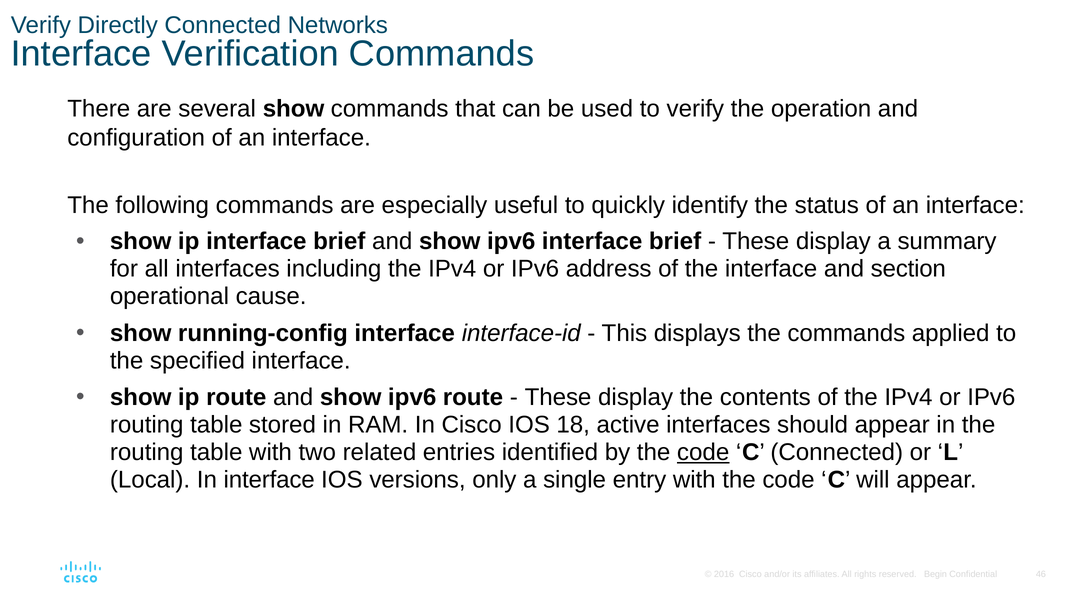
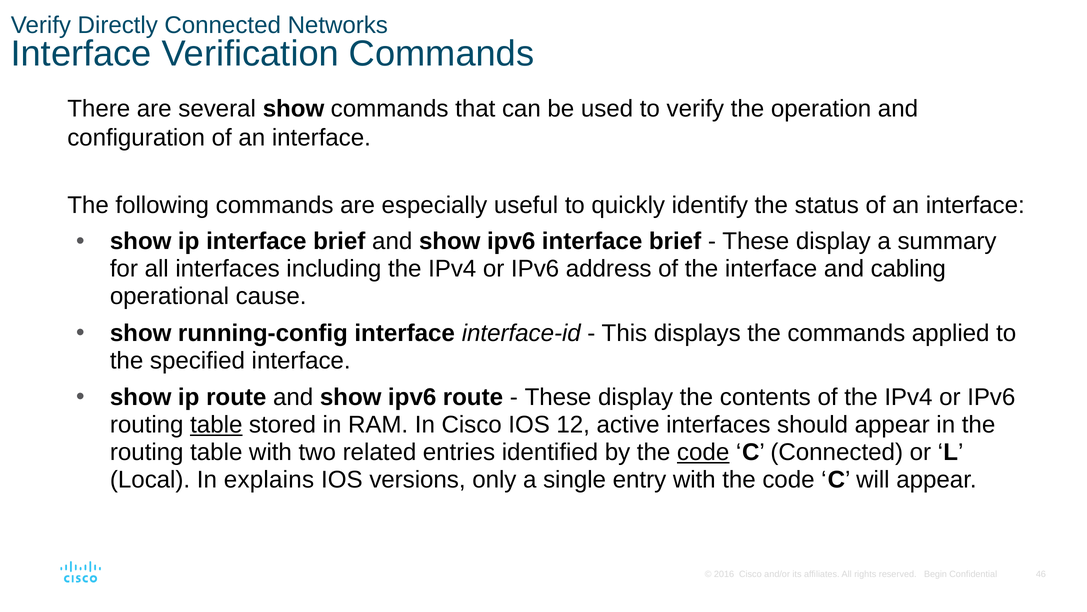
section: section -> cabling
table at (216, 424) underline: none -> present
18: 18 -> 12
In interface: interface -> explains
